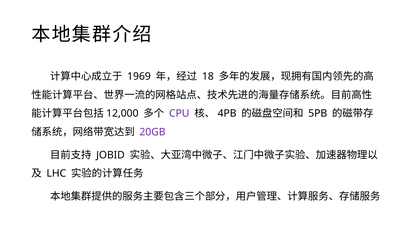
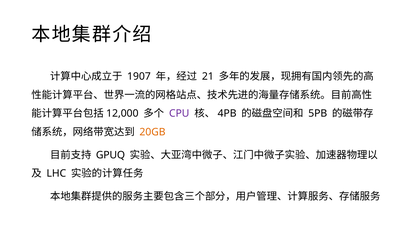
1969: 1969 -> 1907
18: 18 -> 21
20GB colour: purple -> orange
JOBID: JOBID -> GPUQ
